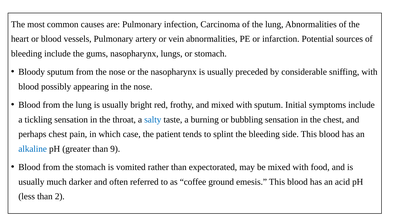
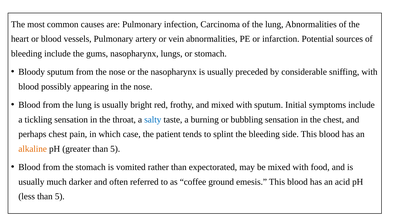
alkaline colour: blue -> orange
greater than 9: 9 -> 5
less than 2: 2 -> 5
